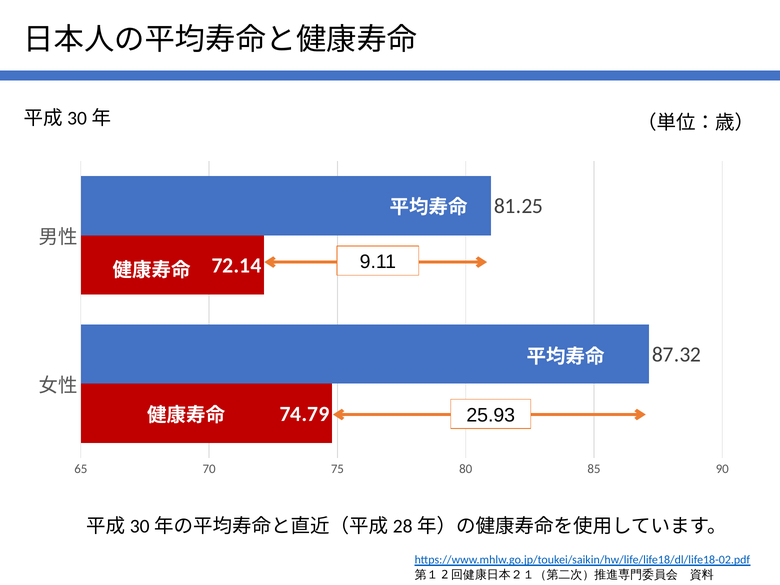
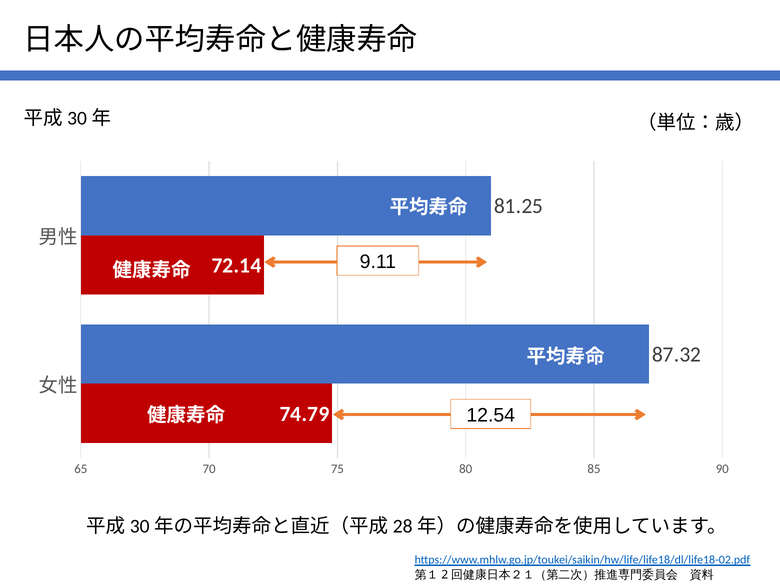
25.93: 25.93 -> 12.54
